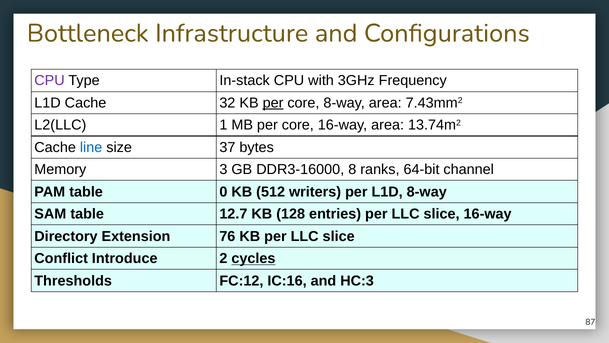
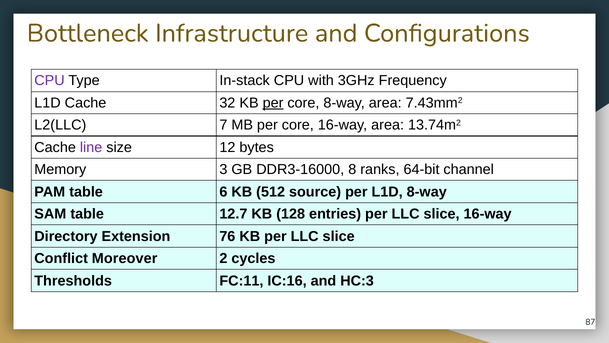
1: 1 -> 7
line colour: blue -> purple
37: 37 -> 12
0: 0 -> 6
writers: writers -> source
Introduce: Introduce -> Moreover
cycles underline: present -> none
FC:12: FC:12 -> FC:11
